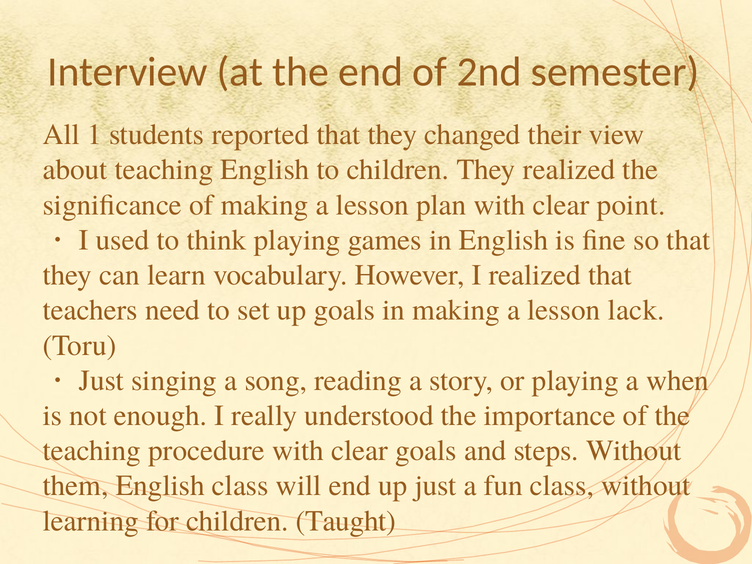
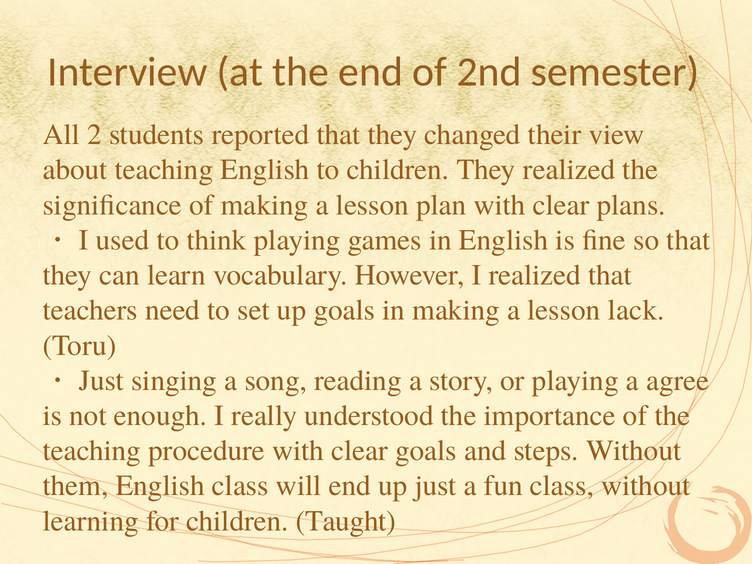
1: 1 -> 2
point: point -> plans
when: when -> agree
